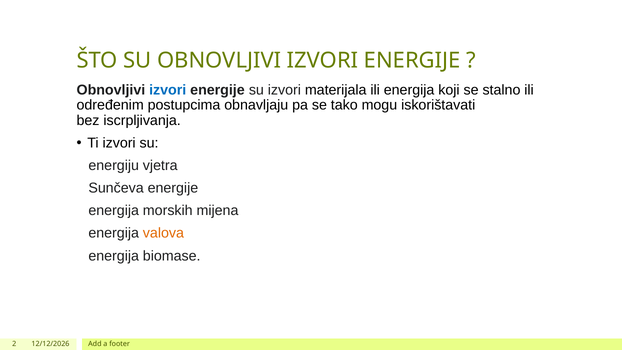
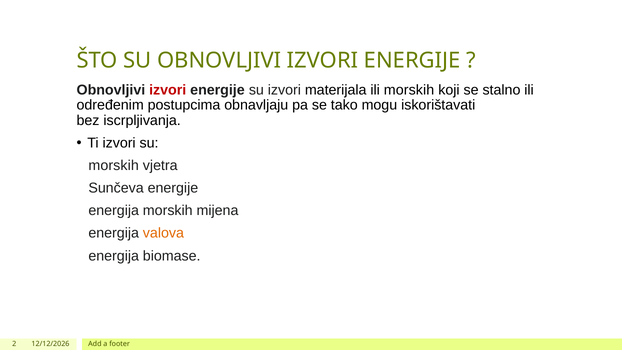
izvori at (168, 90) colour: blue -> red
ili energija: energija -> morskih
energiju at (114, 166): energiju -> morskih
